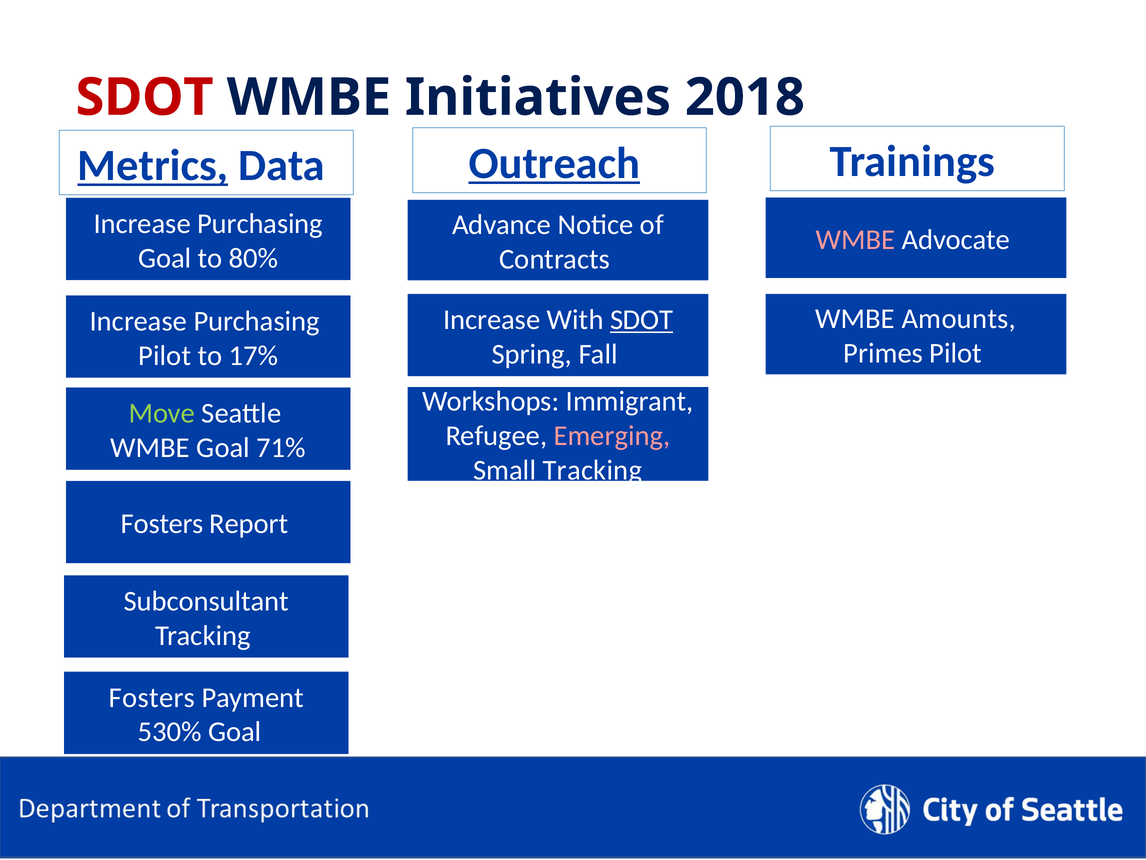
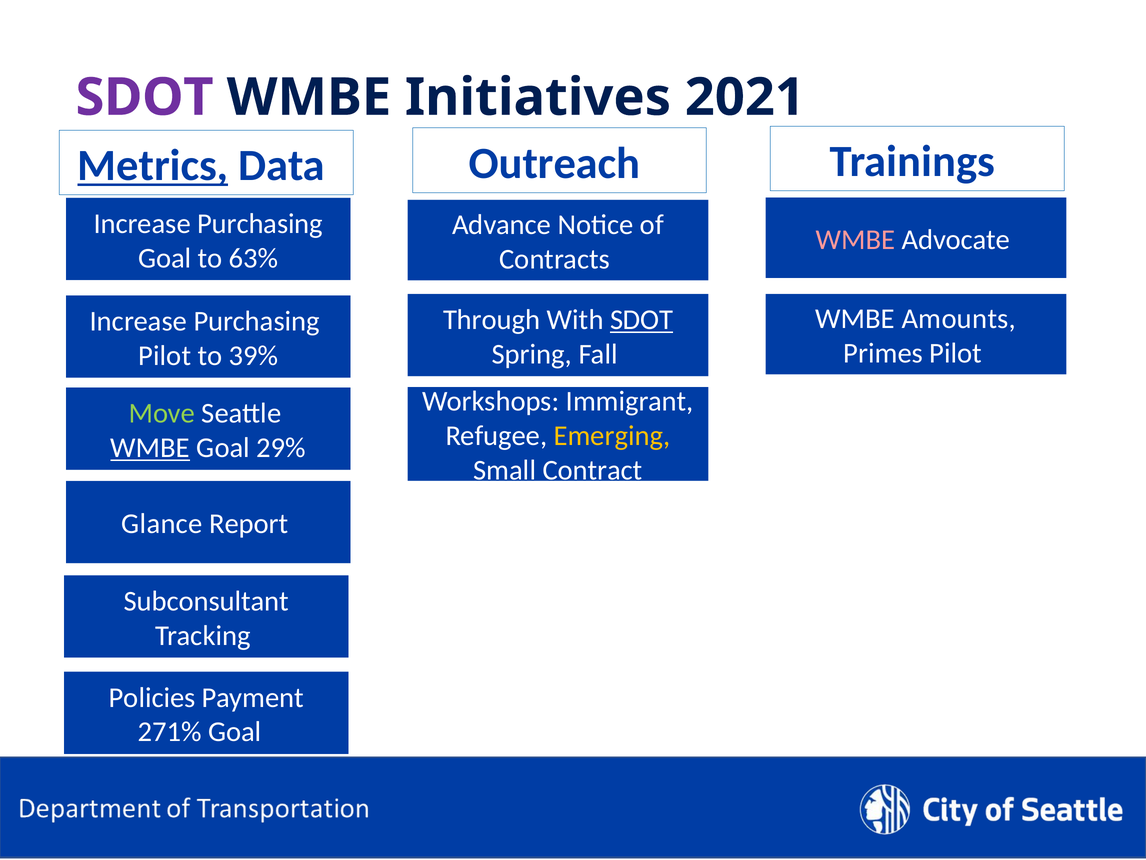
SDOT at (145, 97) colour: red -> purple
2018: 2018 -> 2021
Outreach underline: present -> none
80%: 80% -> 63%
Increase at (492, 320): Increase -> Through
17%: 17% -> 39%
Emerging colour: pink -> yellow
WMBE at (150, 448) underline: none -> present
71%: 71% -> 29%
Small Tracking: Tracking -> Contract
Fosters at (162, 524): Fosters -> Glance
Fosters at (152, 697): Fosters -> Policies
530%: 530% -> 271%
